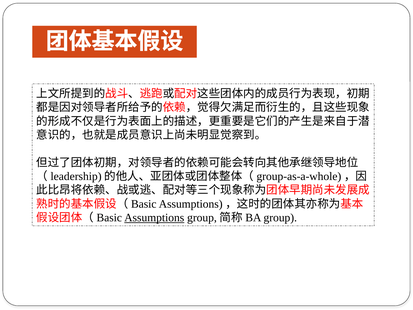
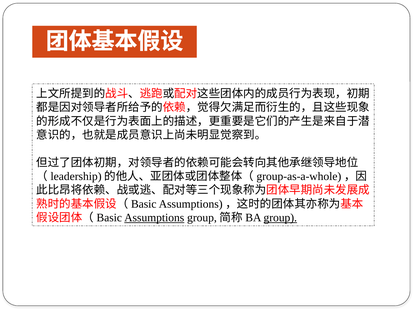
group underline: none -> present
